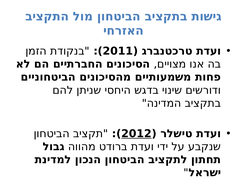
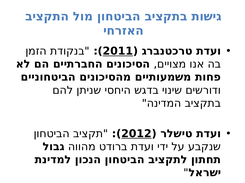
2011 underline: none -> present
